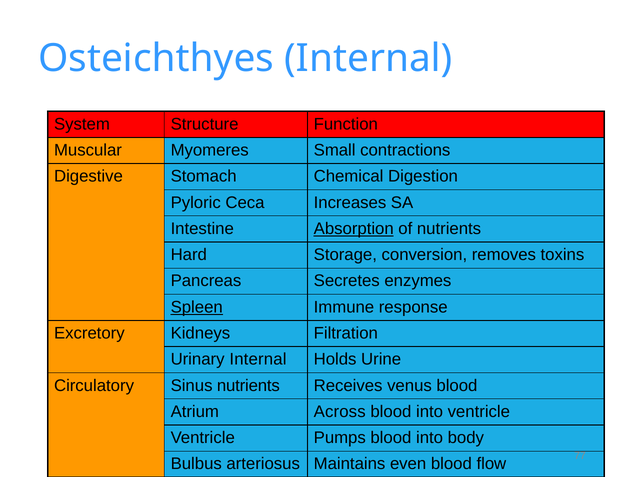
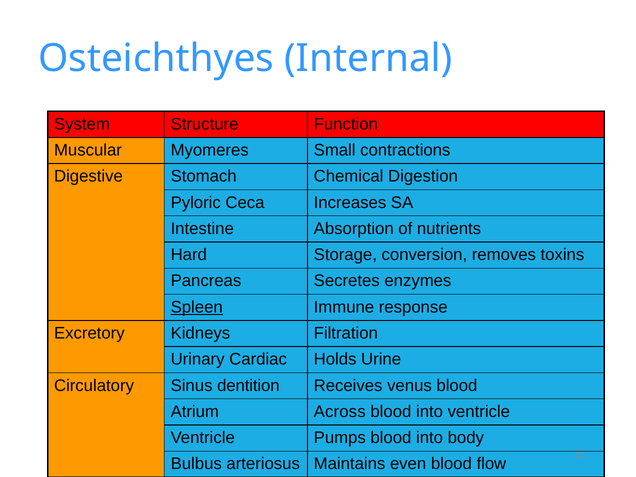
Absorption underline: present -> none
Urinary Internal: Internal -> Cardiac
Sinus nutrients: nutrients -> dentition
